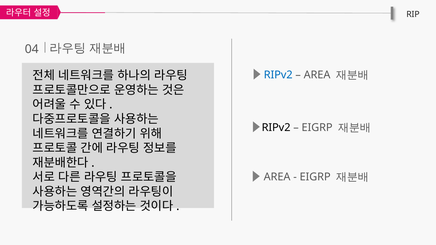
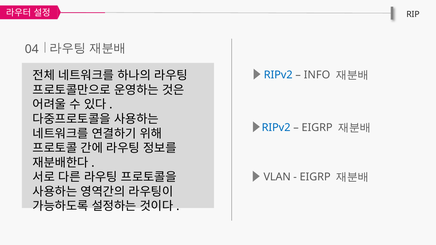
AREA at (317, 75): AREA -> INFO
RIPv2 at (276, 128) colour: black -> blue
AREA at (277, 177): AREA -> VLAN
